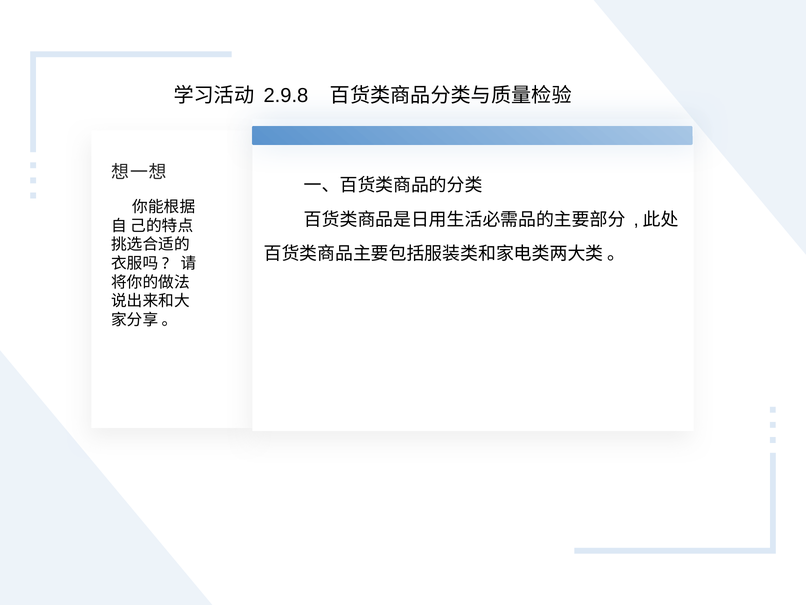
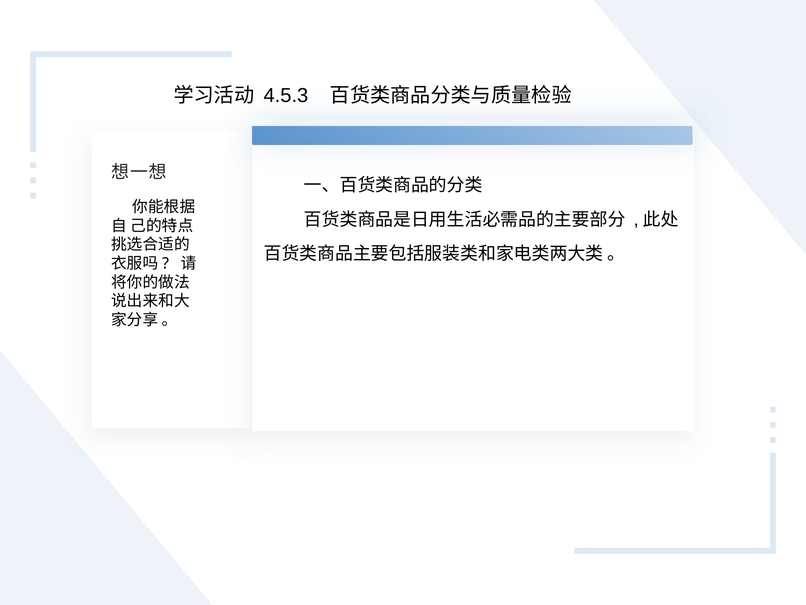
2.9.8: 2.9.8 -> 4.5.3
